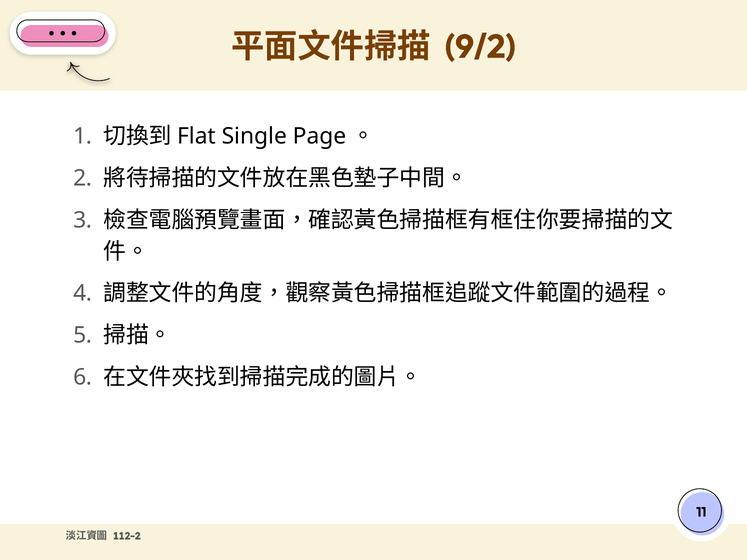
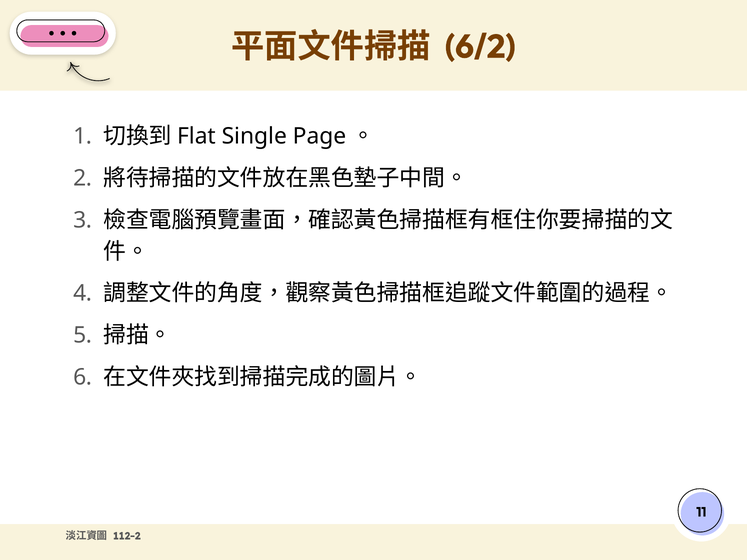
9/2: 9/2 -> 6/2
